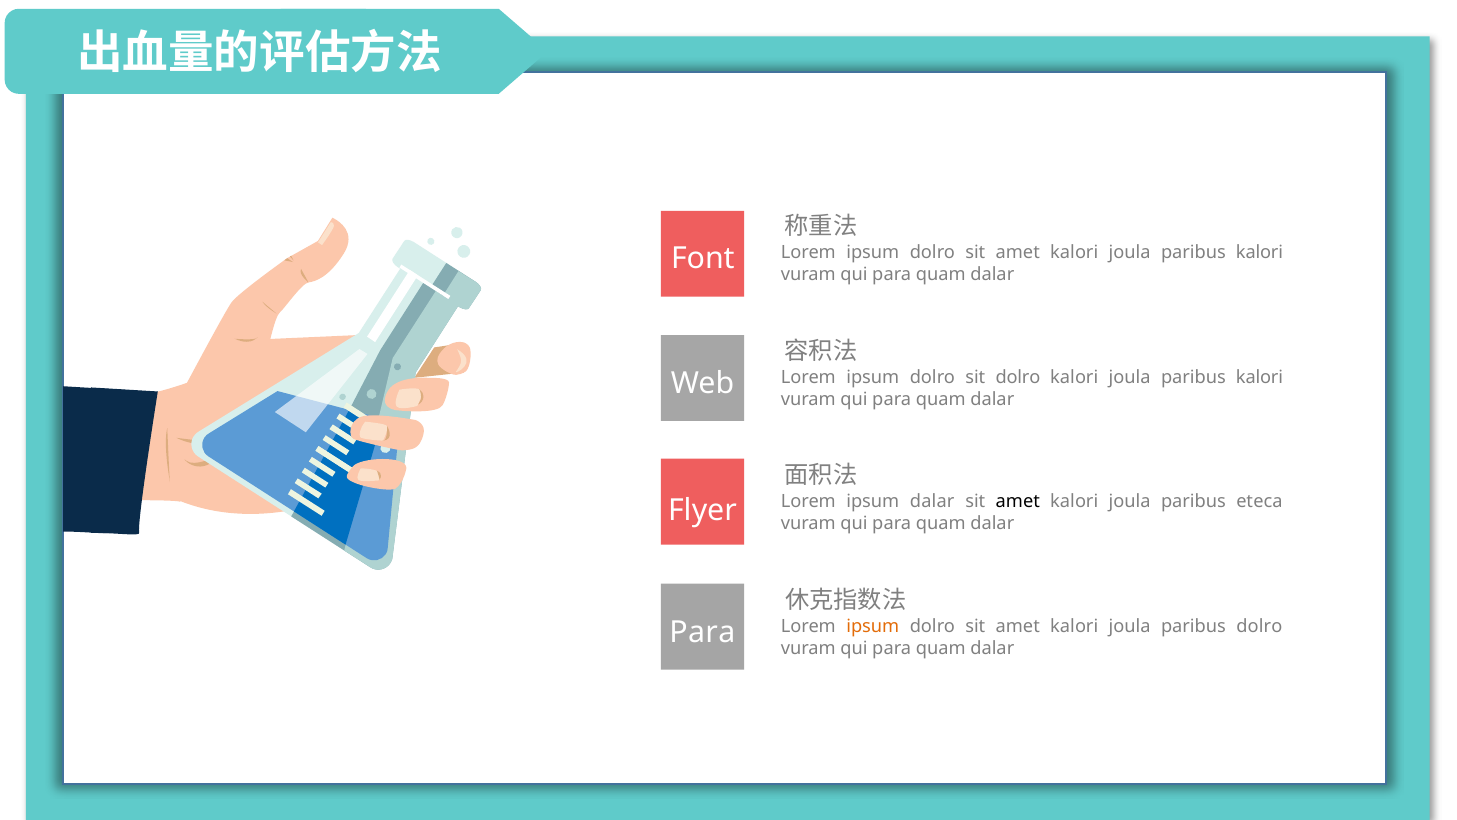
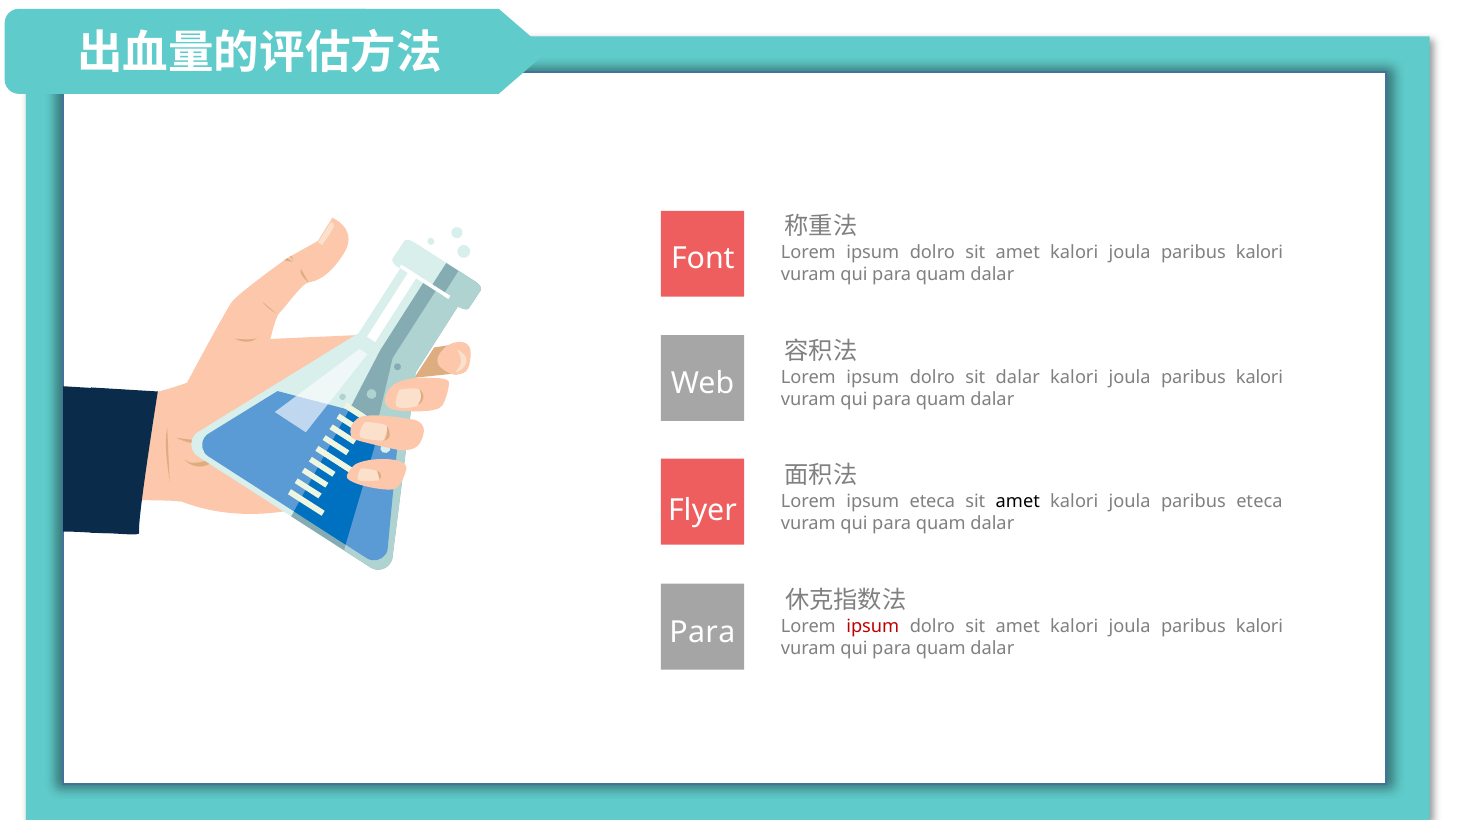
sit dolro: dolro -> dalar
ipsum dalar: dalar -> eteca
ipsum at (873, 627) colour: orange -> red
dolro at (1259, 627): dolro -> kalori
